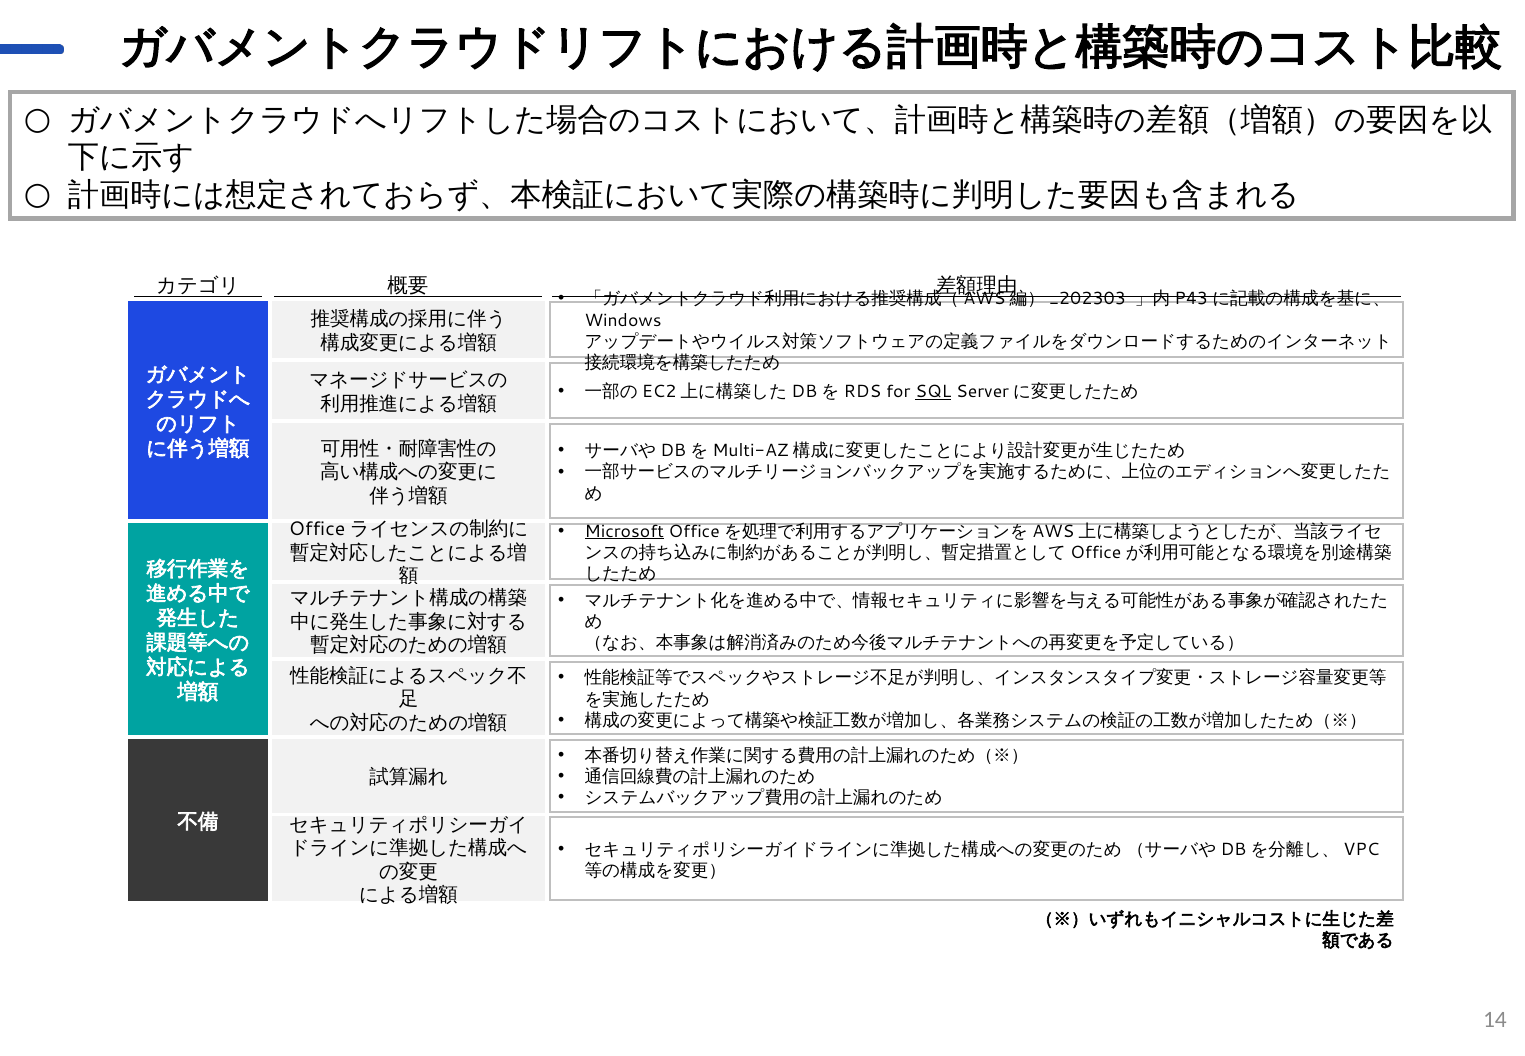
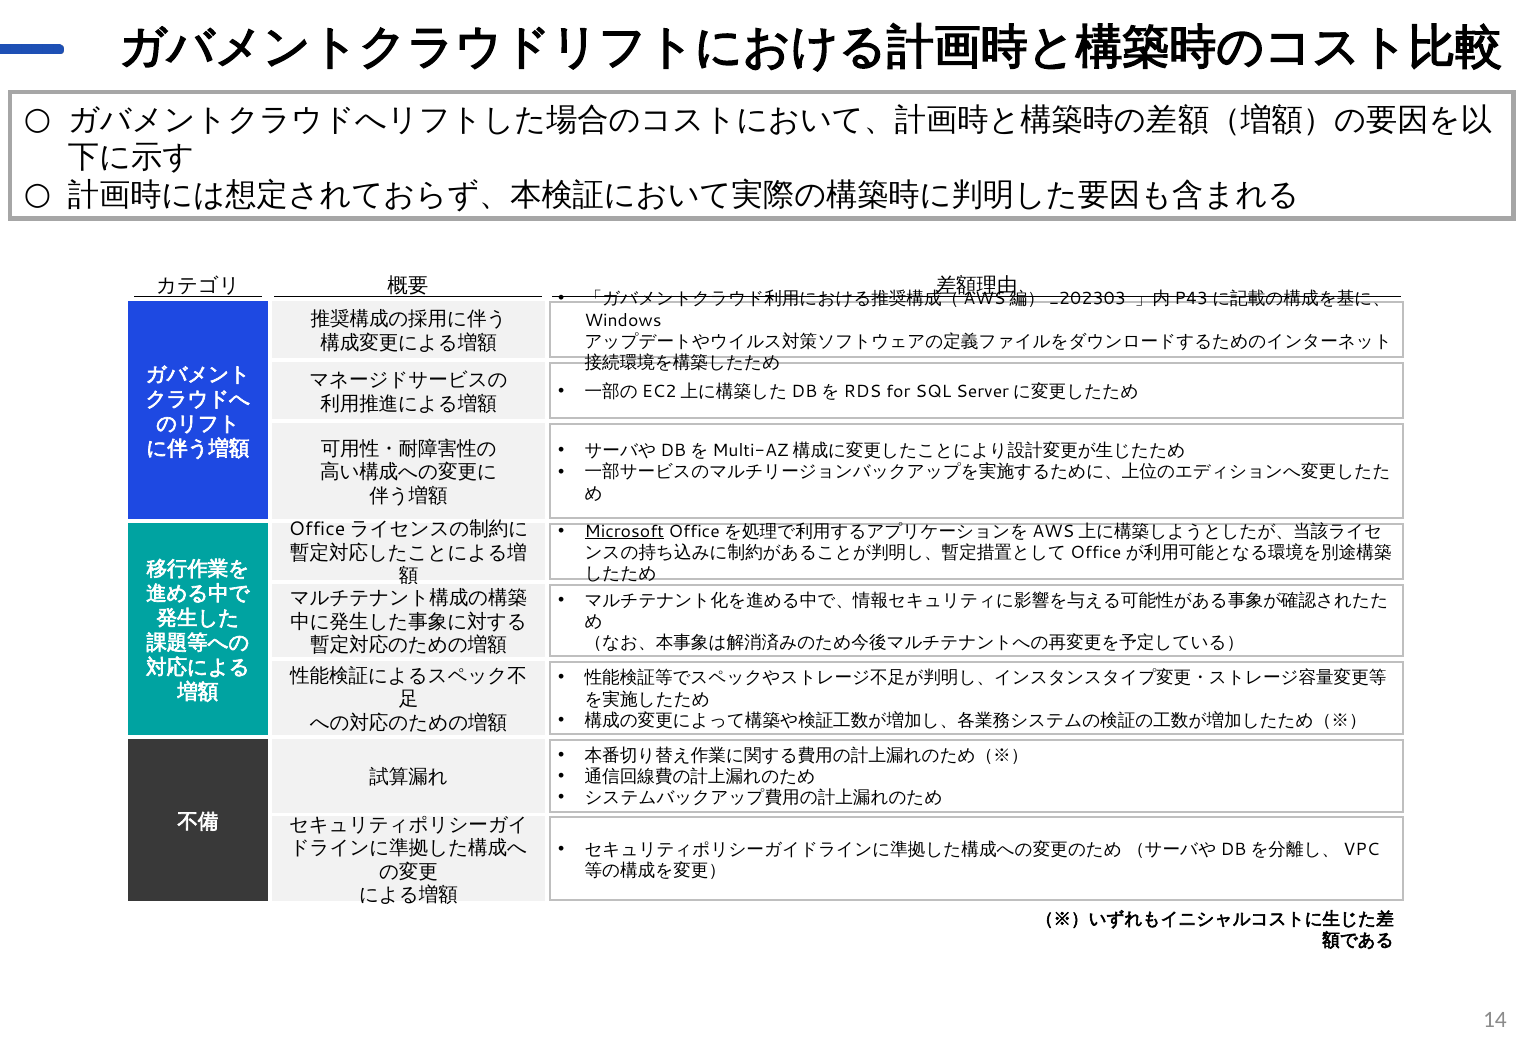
SQL underline: present -> none
